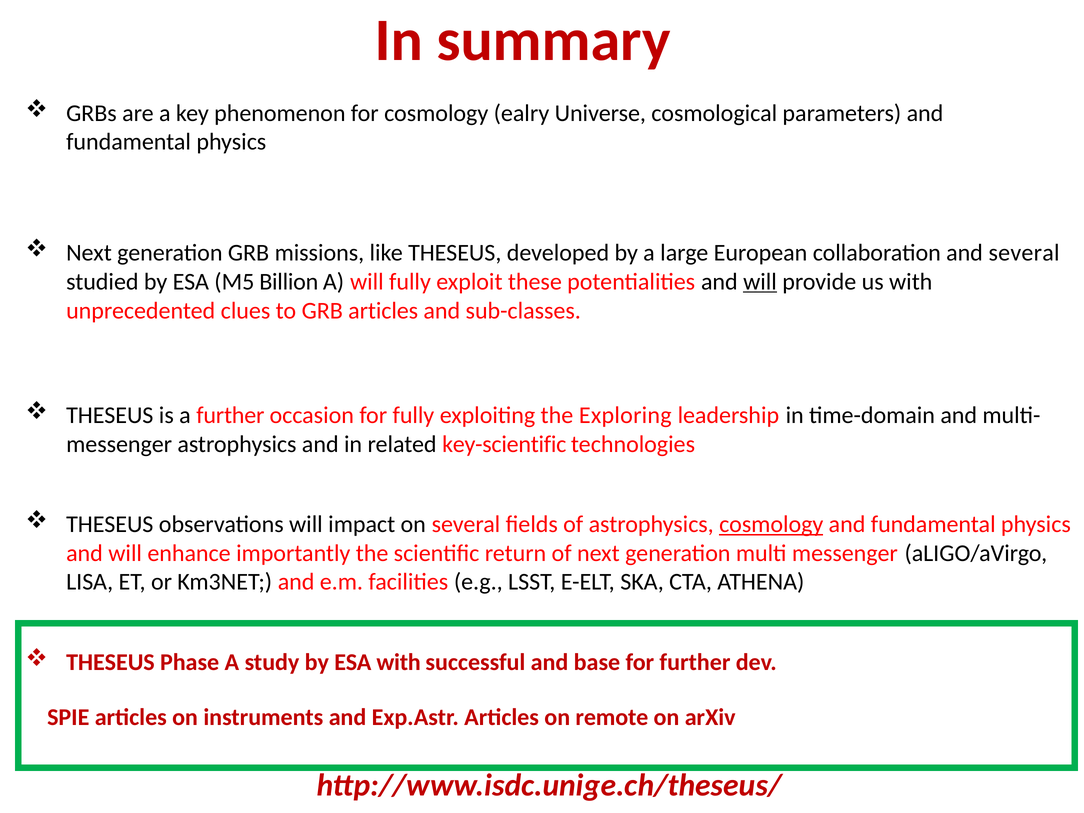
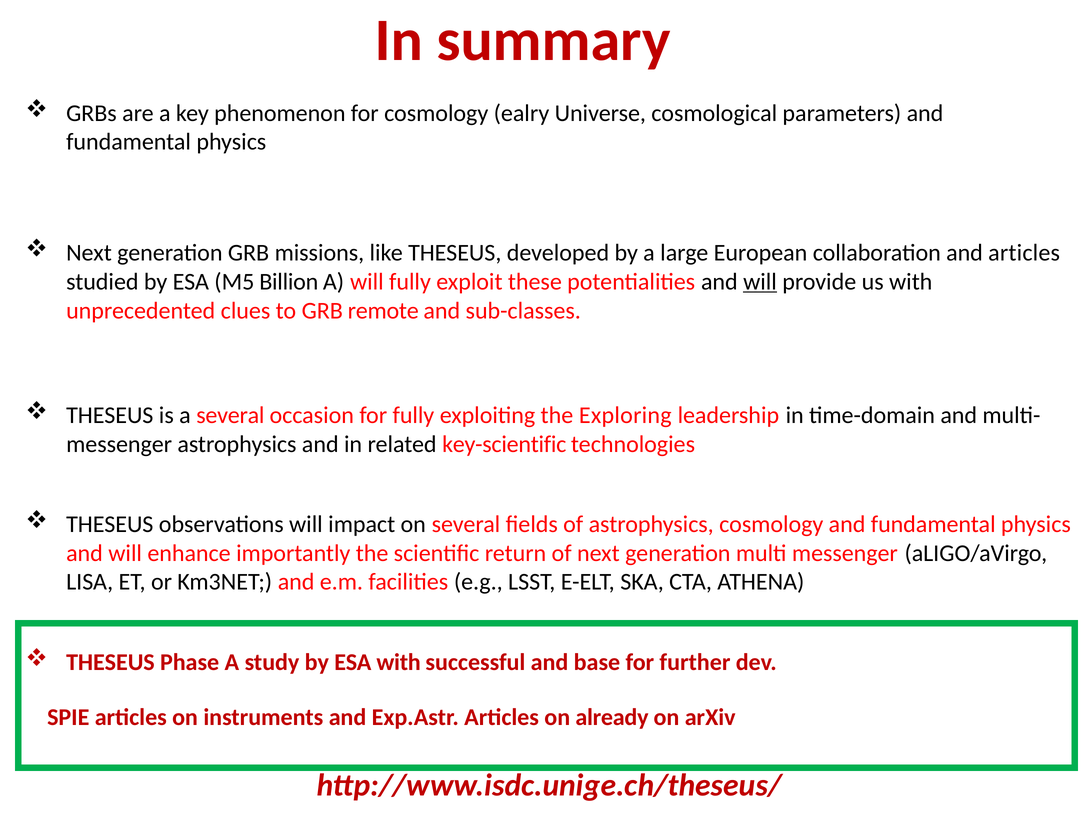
and several: several -> articles
GRB articles: articles -> remote
a further: further -> several
cosmology at (771, 524) underline: present -> none
remote: remote -> already
